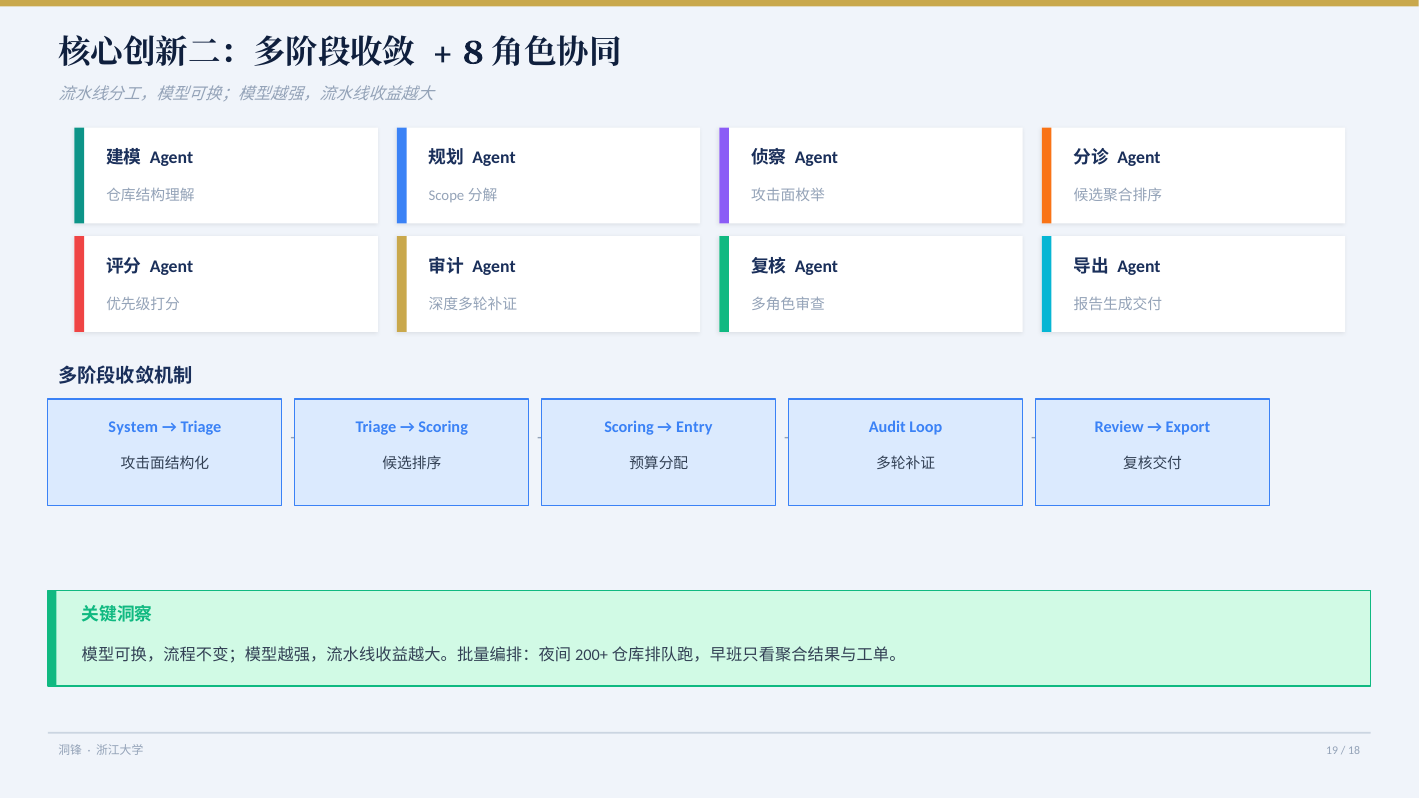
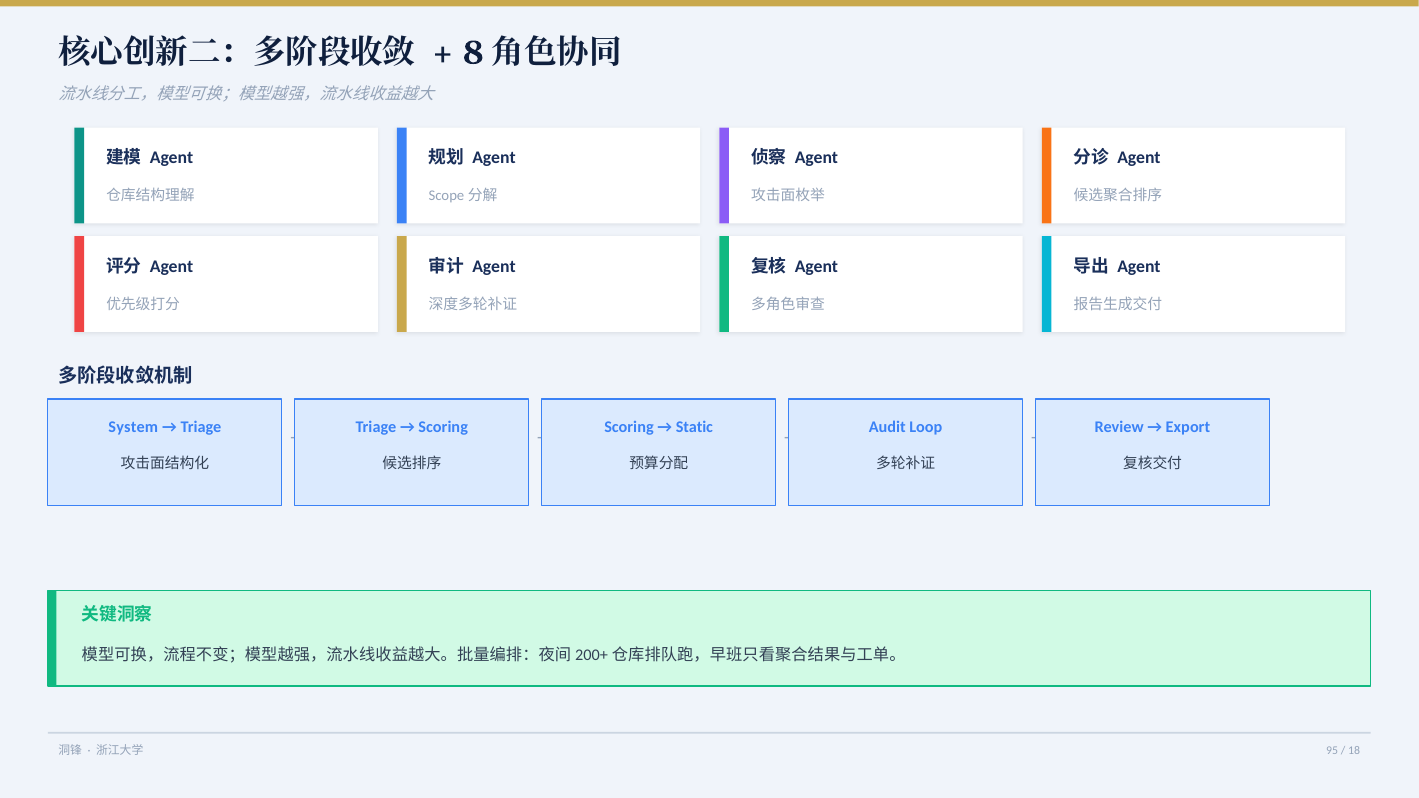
Entry: Entry -> Static
19: 19 -> 95
